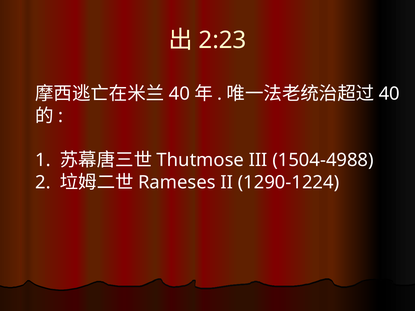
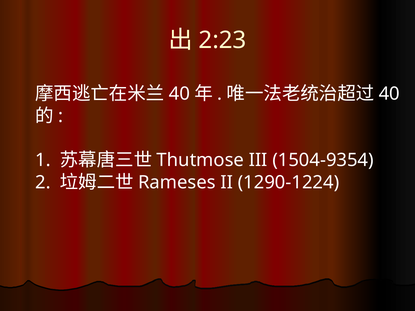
1504-4988: 1504-4988 -> 1504-9354
